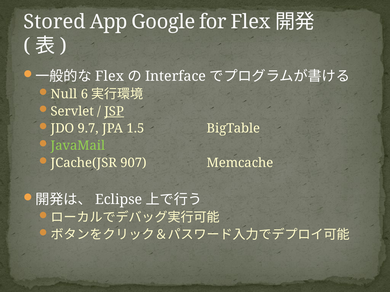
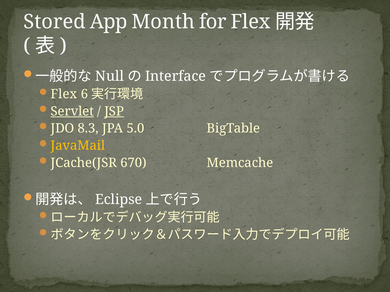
Google: Google -> Month
Flex at (110, 76): Flex -> Null
Null at (64, 94): Null -> Flex
Servlet underline: none -> present
9.7: 9.7 -> 8.3
1.5: 1.5 -> 5.0
JavaMail colour: light green -> yellow
907: 907 -> 670
